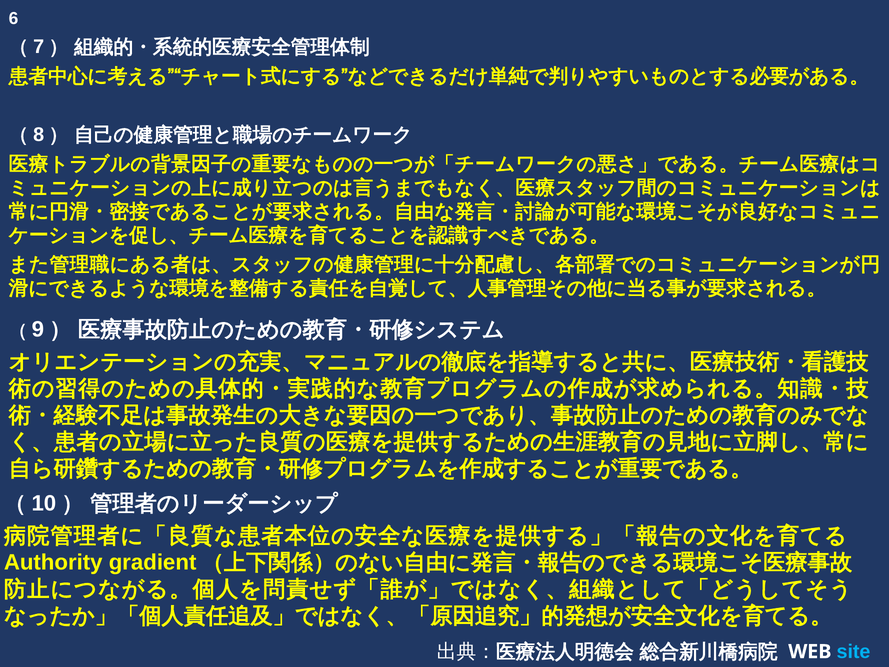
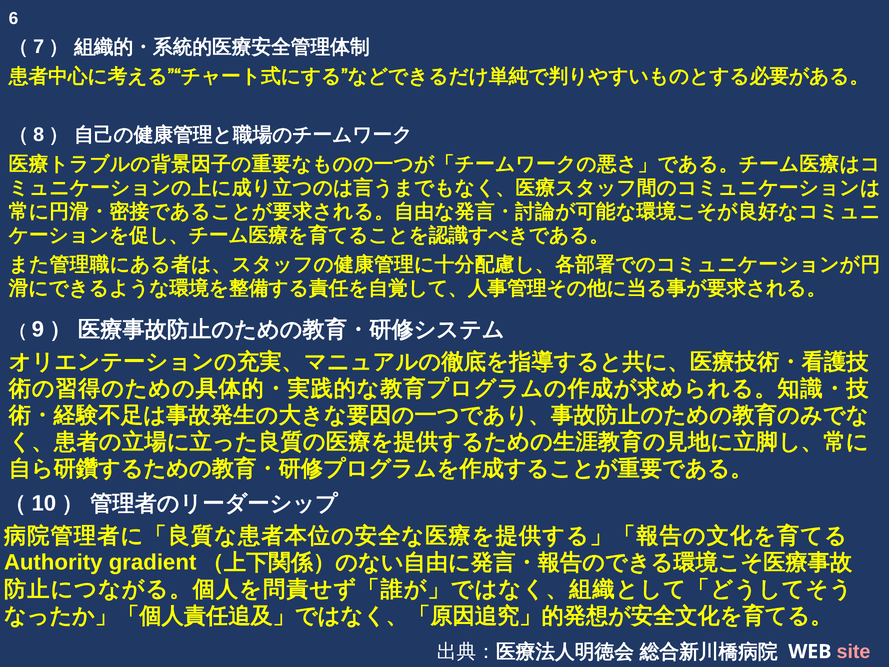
site colour: light blue -> pink
